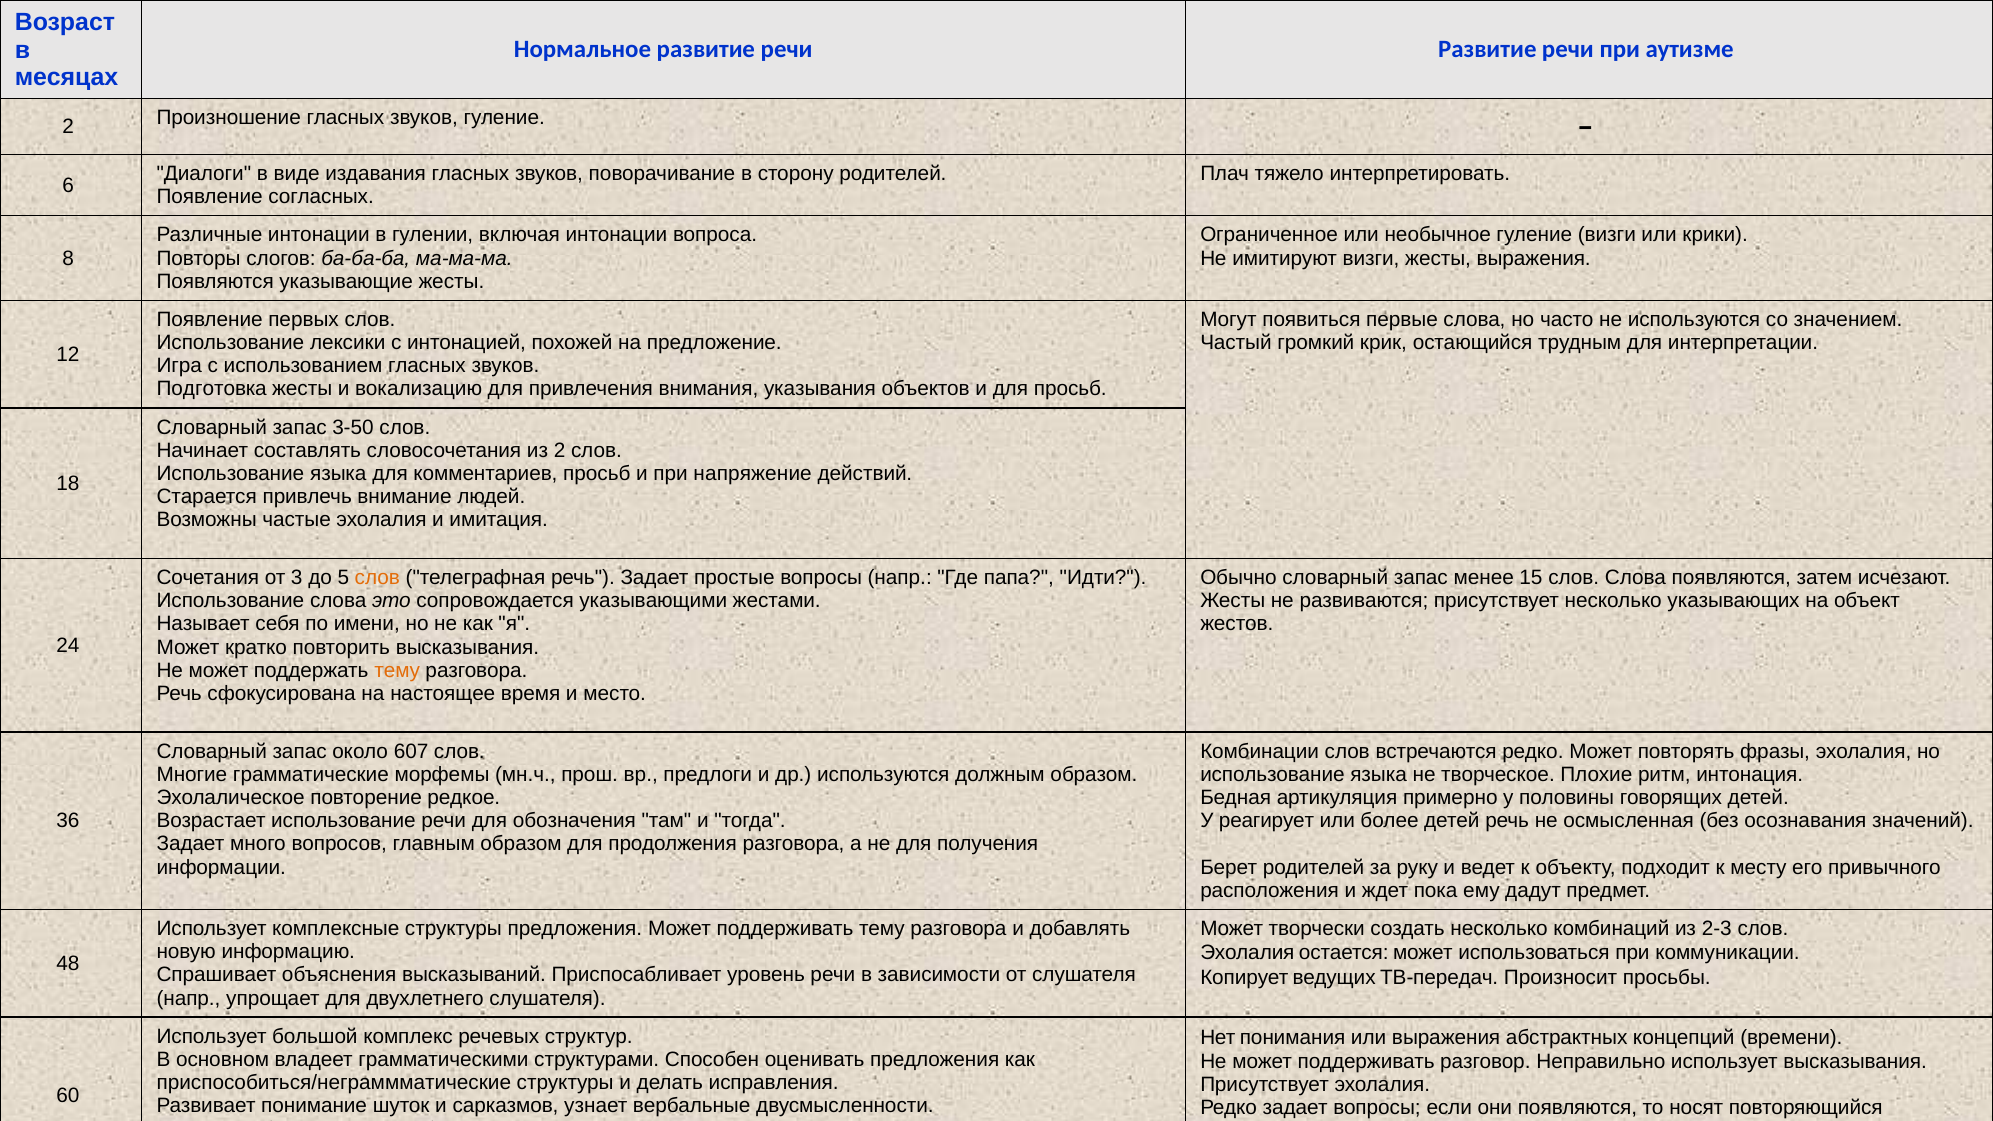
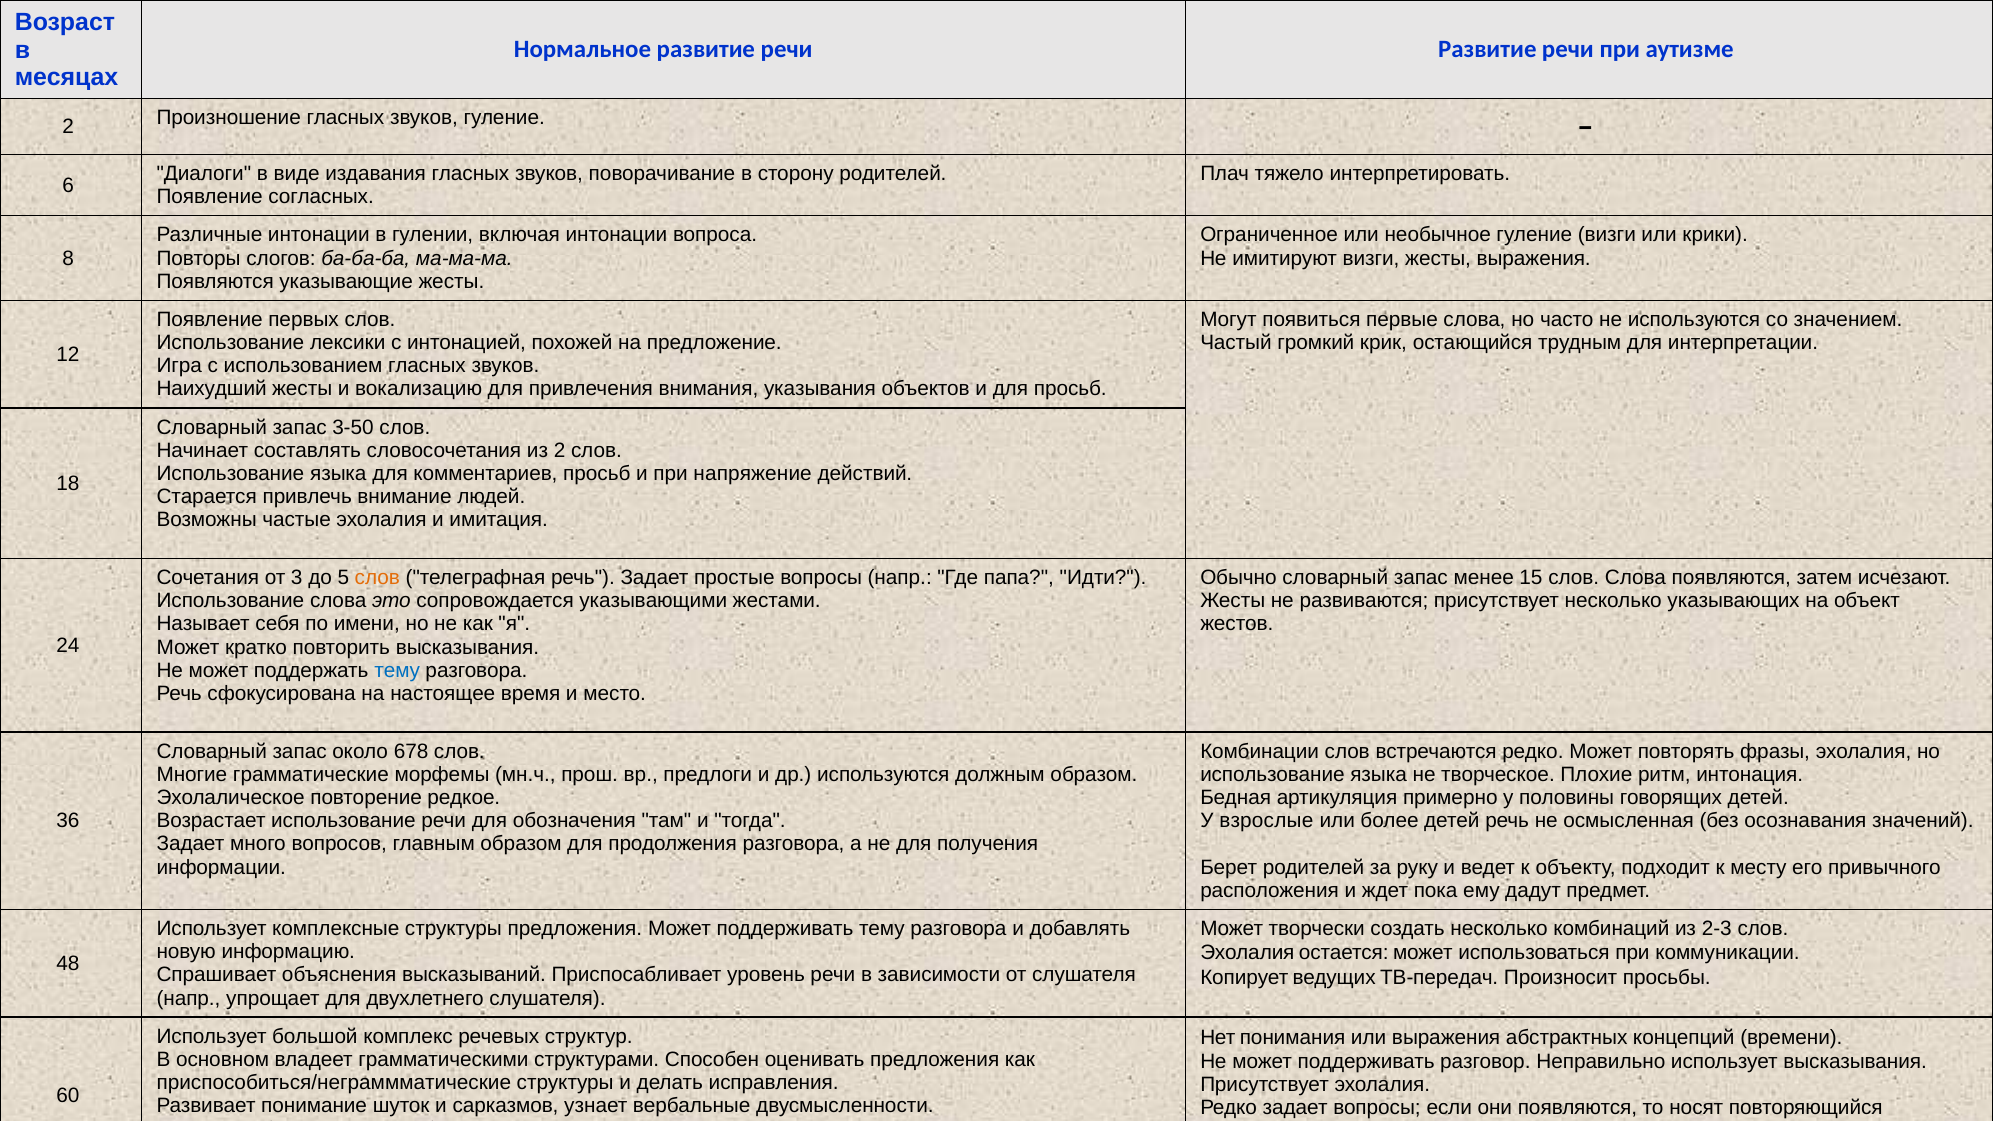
Подготовка: Подготовка -> Наихудший
тему at (397, 671) colour: orange -> blue
607: 607 -> 678
реагирует: реагирует -> взрослые
